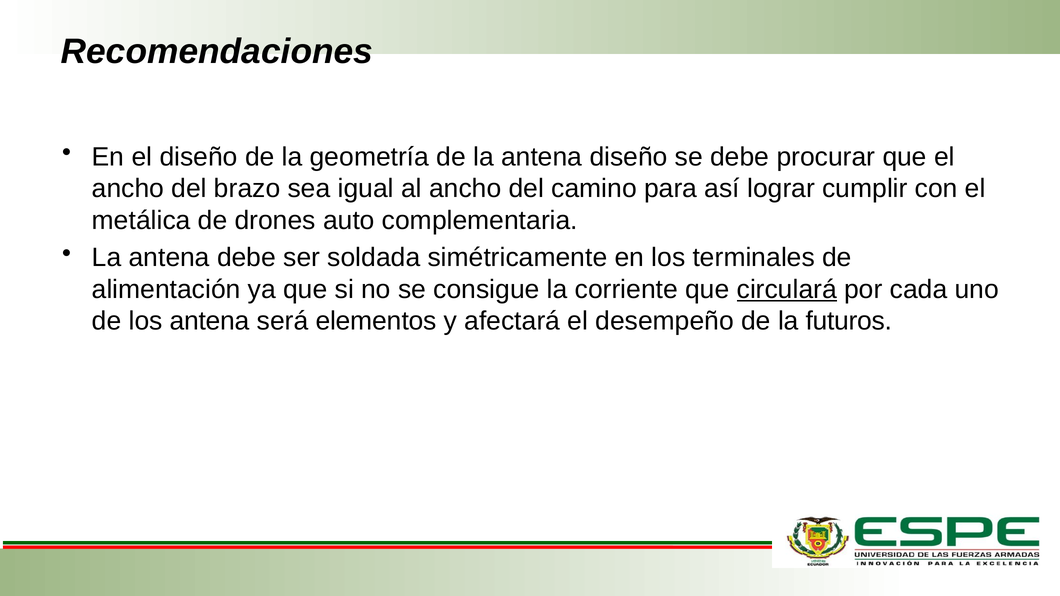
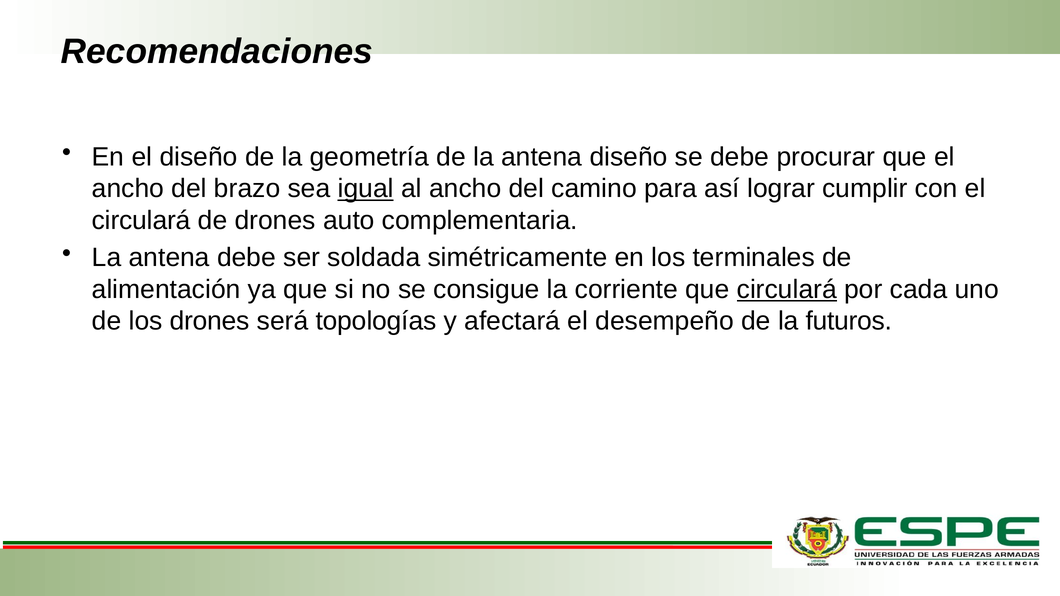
igual underline: none -> present
metálica at (141, 221): metálica -> circulará
los antena: antena -> drones
elementos: elementos -> topologías
